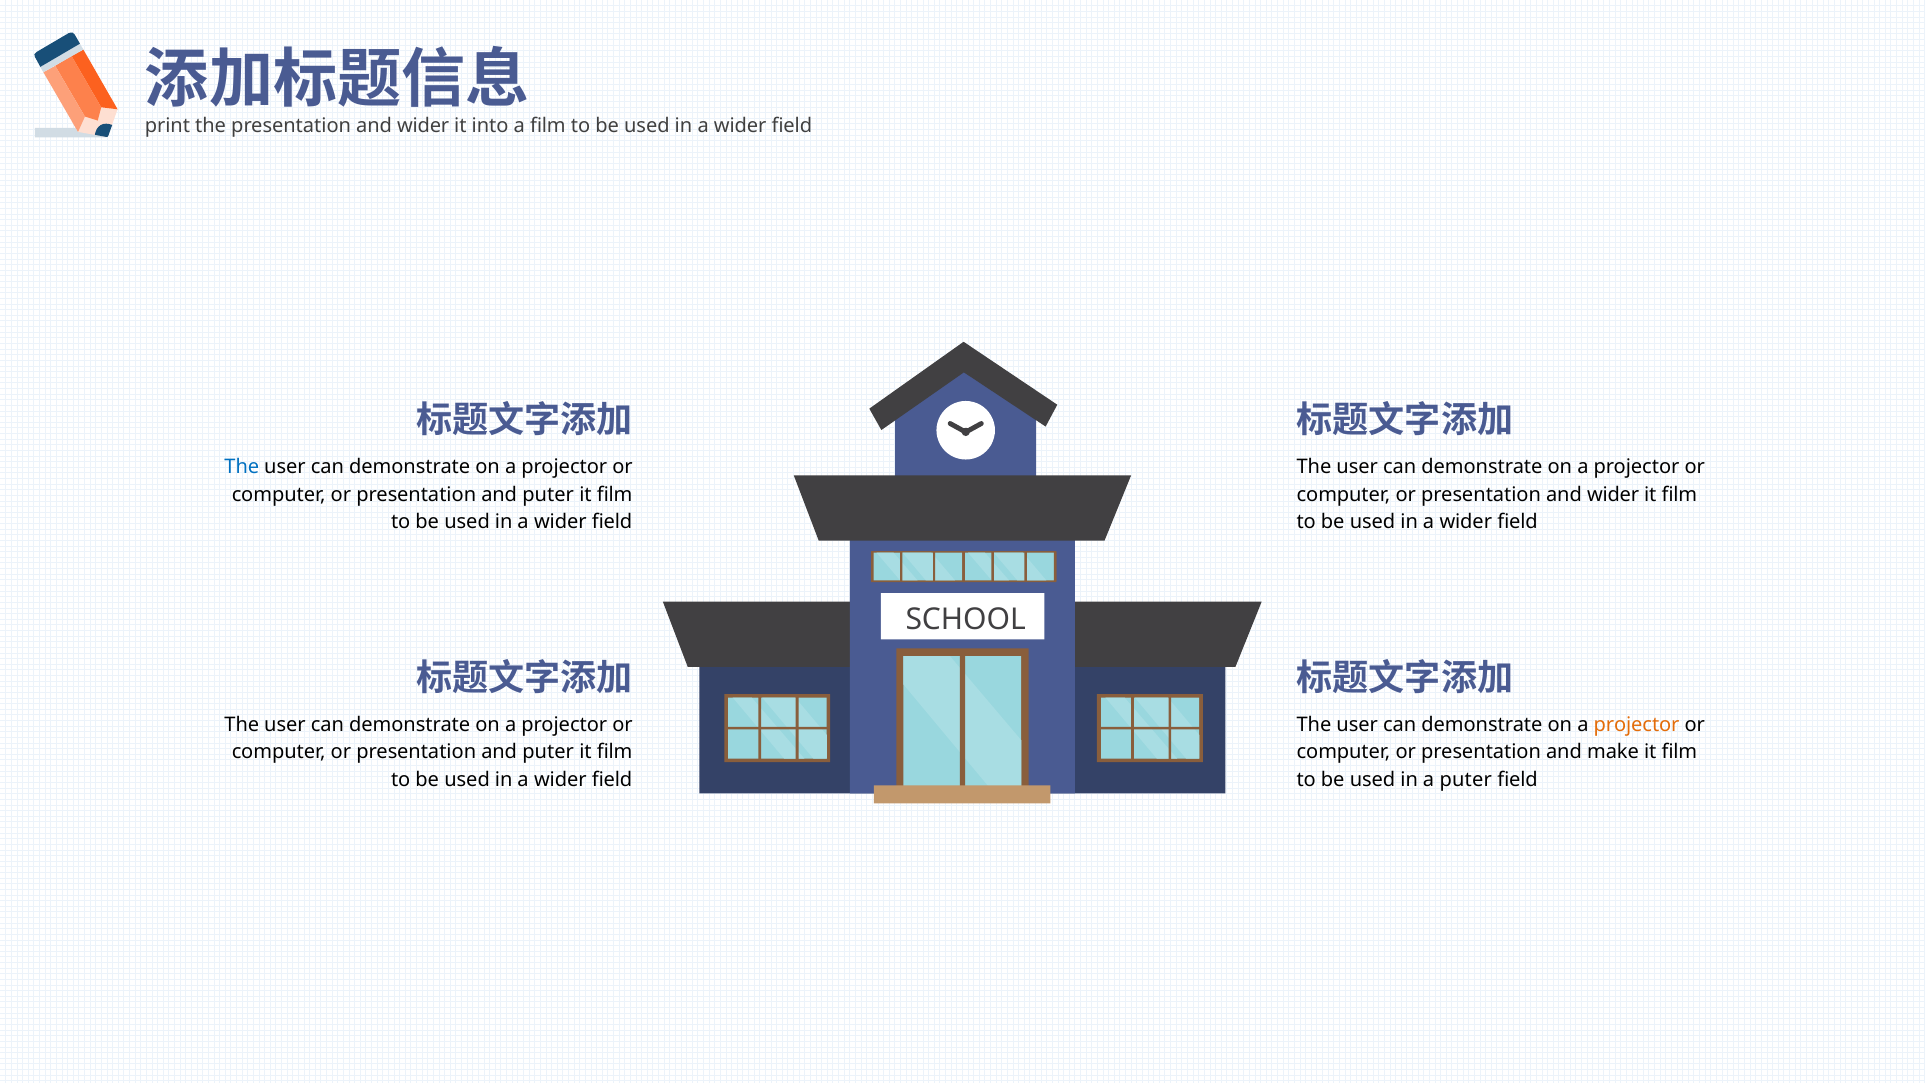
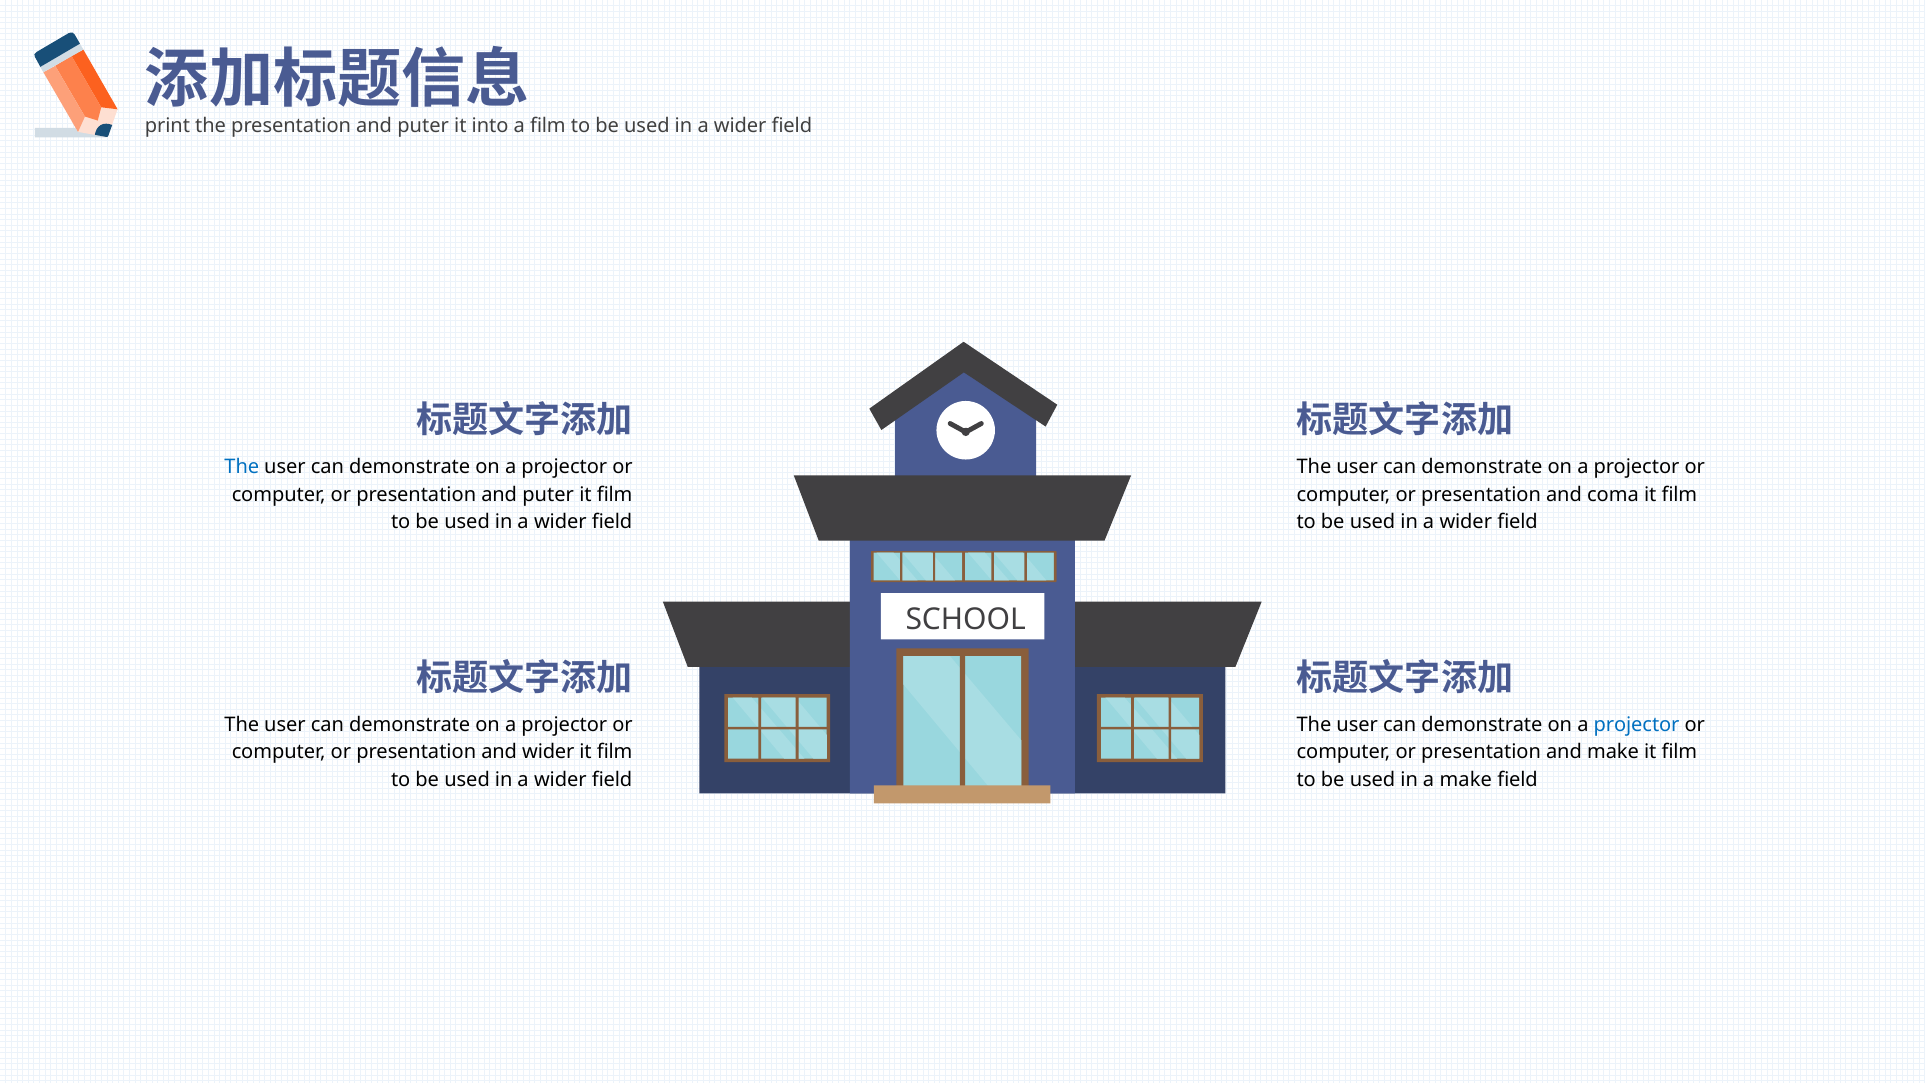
the presentation and wider: wider -> puter
or presentation and wider: wider -> coma
projector at (1637, 724) colour: orange -> blue
puter at (548, 752): puter -> wider
a puter: puter -> make
